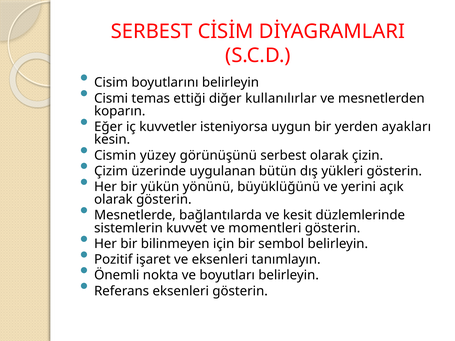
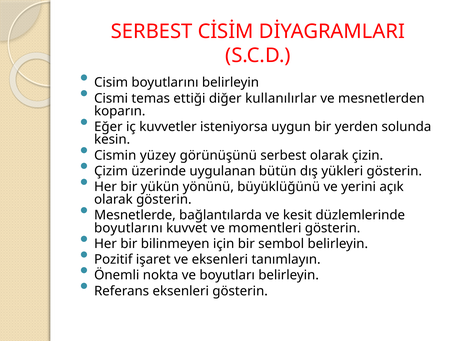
ayakları: ayakları -> solunda
sistemlerin at (128, 228): sistemlerin -> boyutlarını
